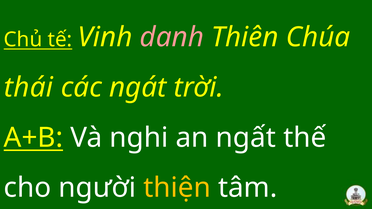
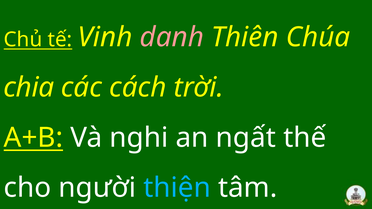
thái: thái -> chia
ngát: ngát -> cách
thiện colour: yellow -> light blue
